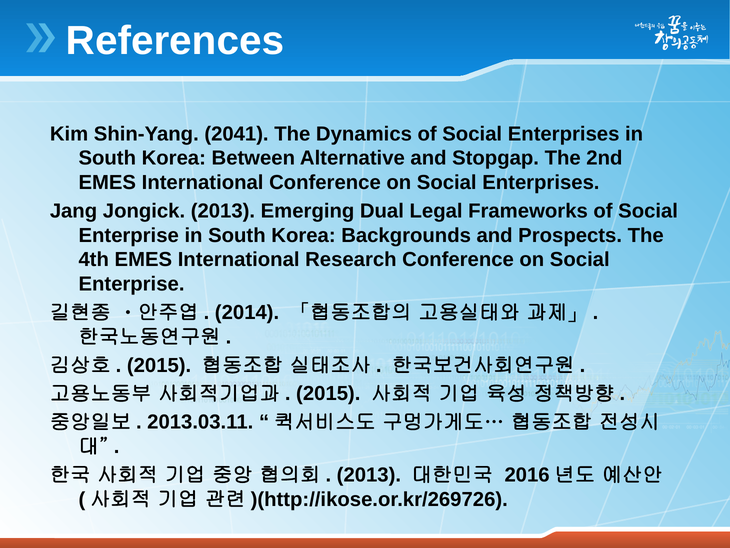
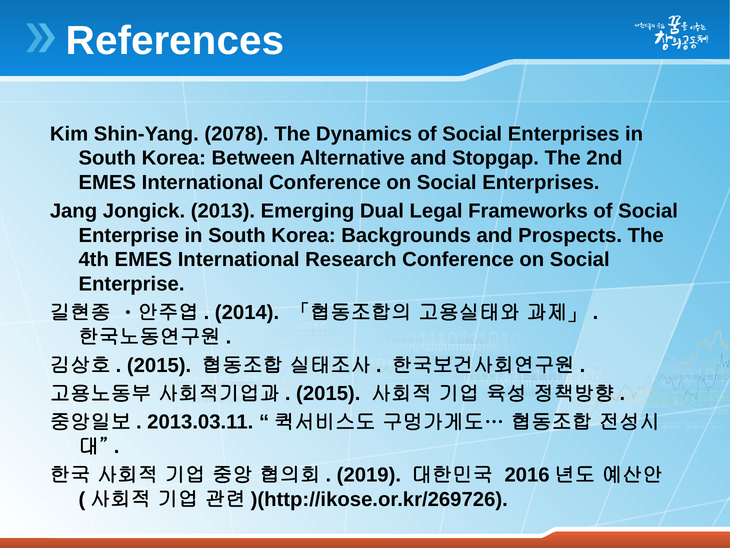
2041: 2041 -> 2078
2013 at (369, 475): 2013 -> 2019
